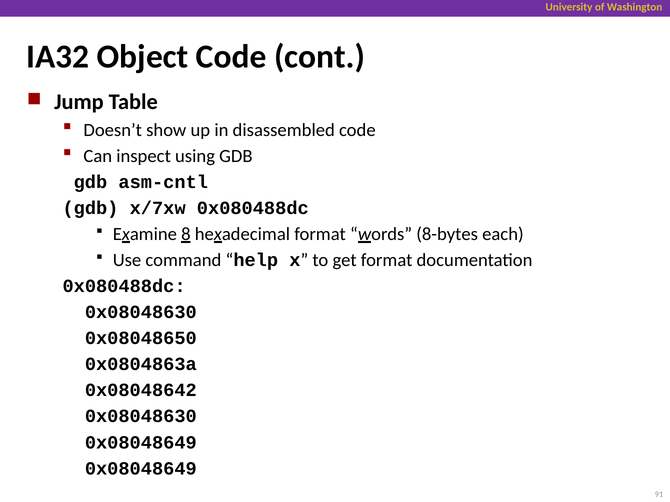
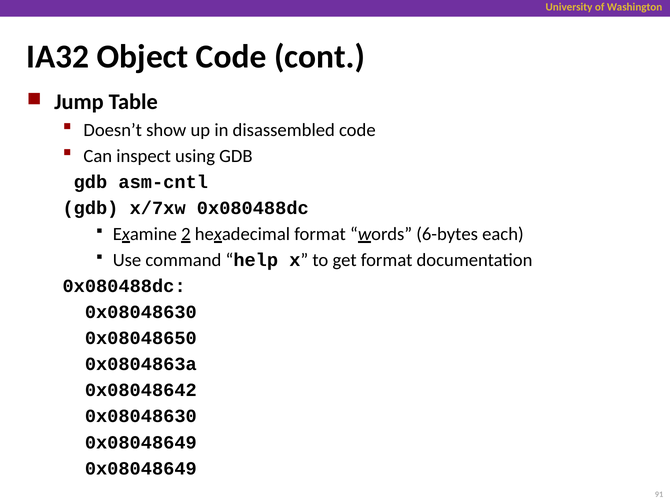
8: 8 -> 2
8-bytes: 8-bytes -> 6-bytes
